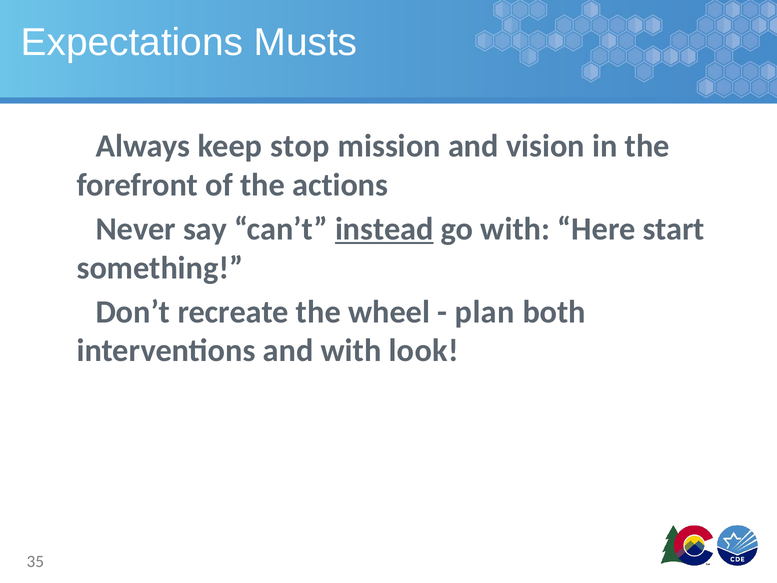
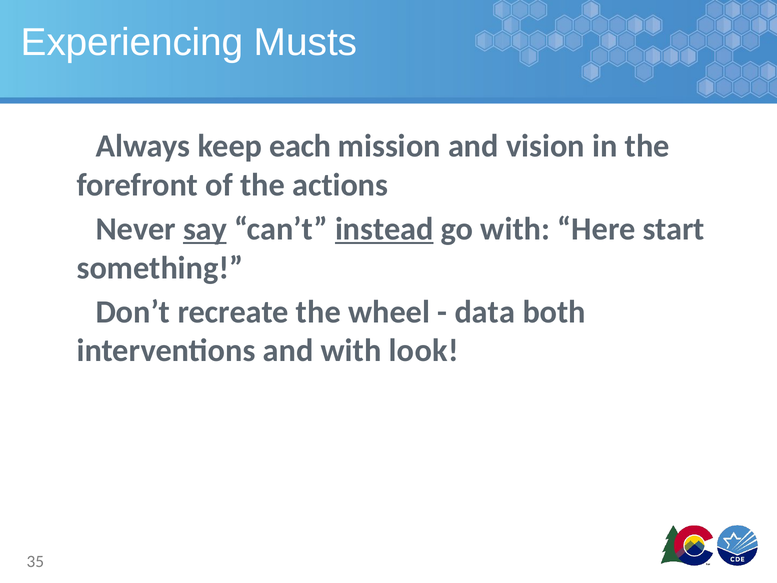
Expectations: Expectations -> Experiencing
stop: stop -> each
say underline: none -> present
plan: plan -> data
